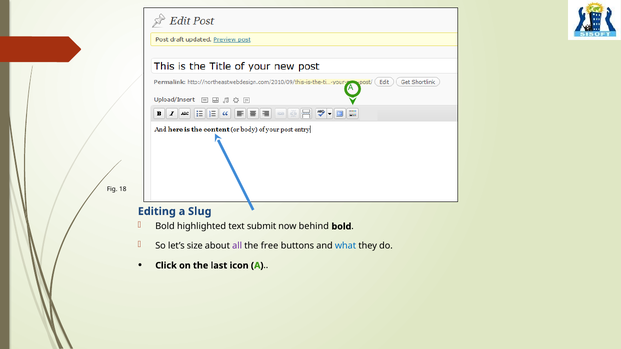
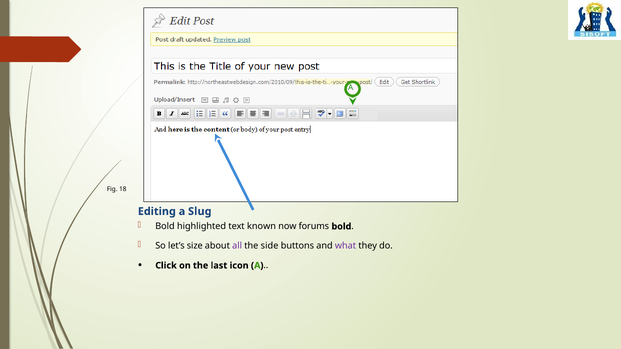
submit: submit -> known
behind: behind -> forums
free: free -> side
what colour: blue -> purple
